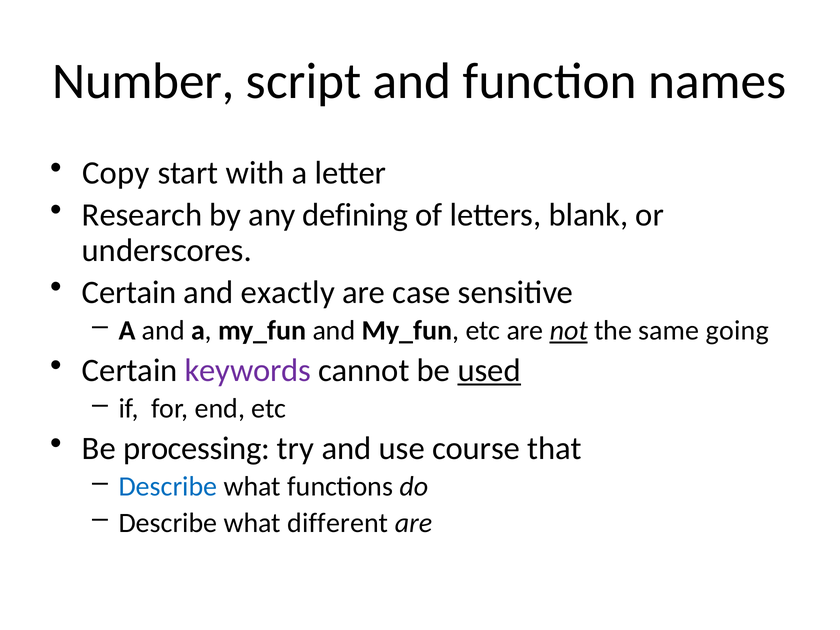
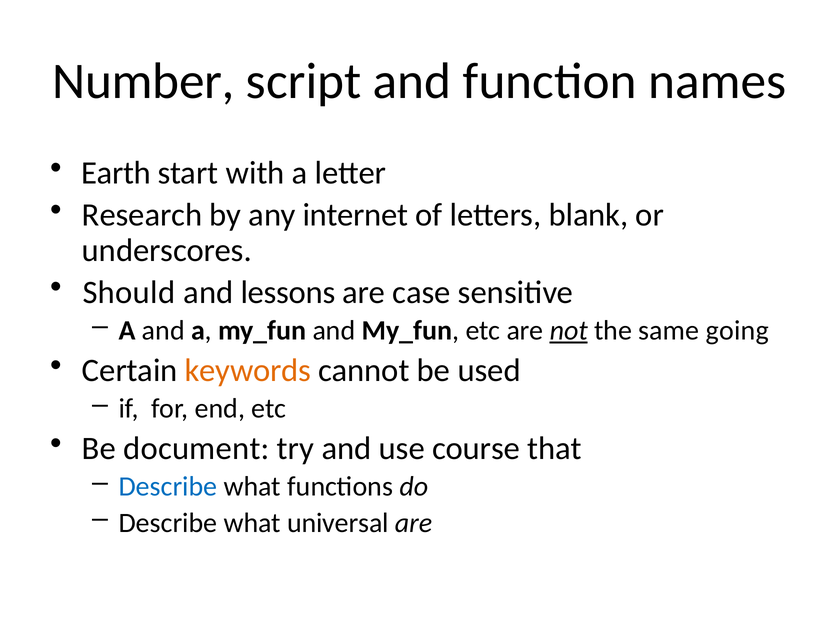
Copy: Copy -> Earth
defining: defining -> internet
Certain at (129, 292): Certain -> Should
exactly: exactly -> lessons
keywords colour: purple -> orange
used underline: present -> none
processing: processing -> document
different: different -> universal
